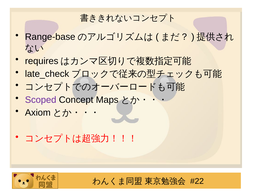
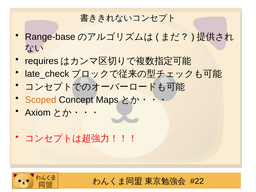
Scoped colour: purple -> orange
